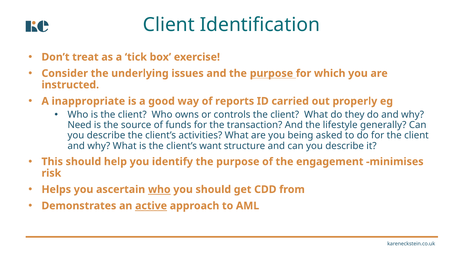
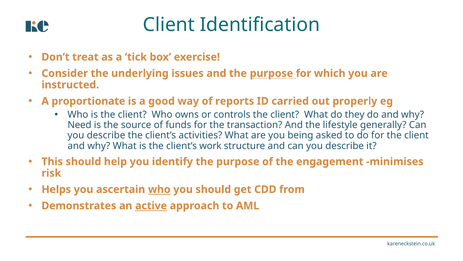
inappropriate: inappropriate -> proportionate
want: want -> work
